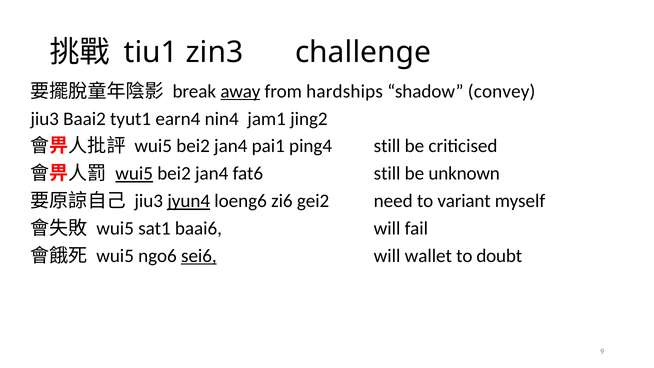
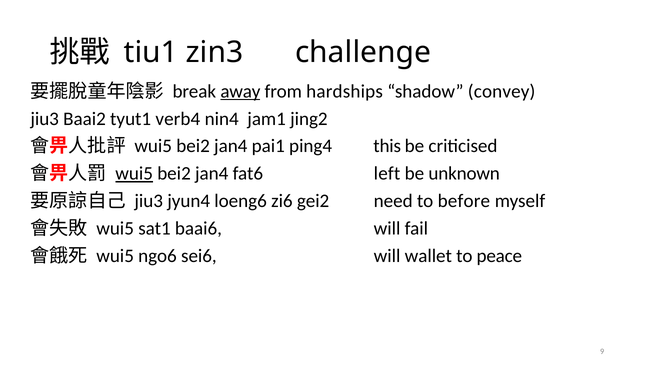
earn4: earn4 -> verb4
ping4 still: still -> this
fat6 still: still -> left
jyun4 underline: present -> none
variant: variant -> before
sei6 underline: present -> none
doubt: doubt -> peace
